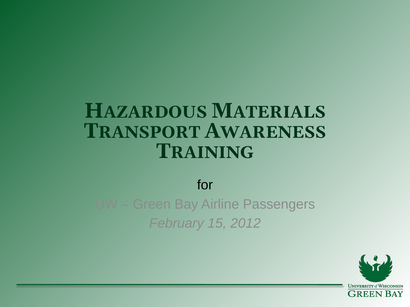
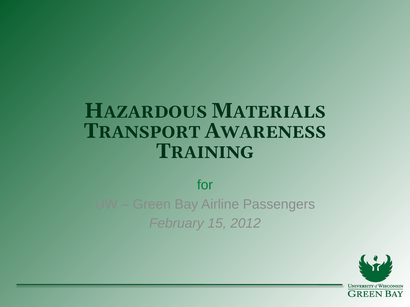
for colour: black -> green
